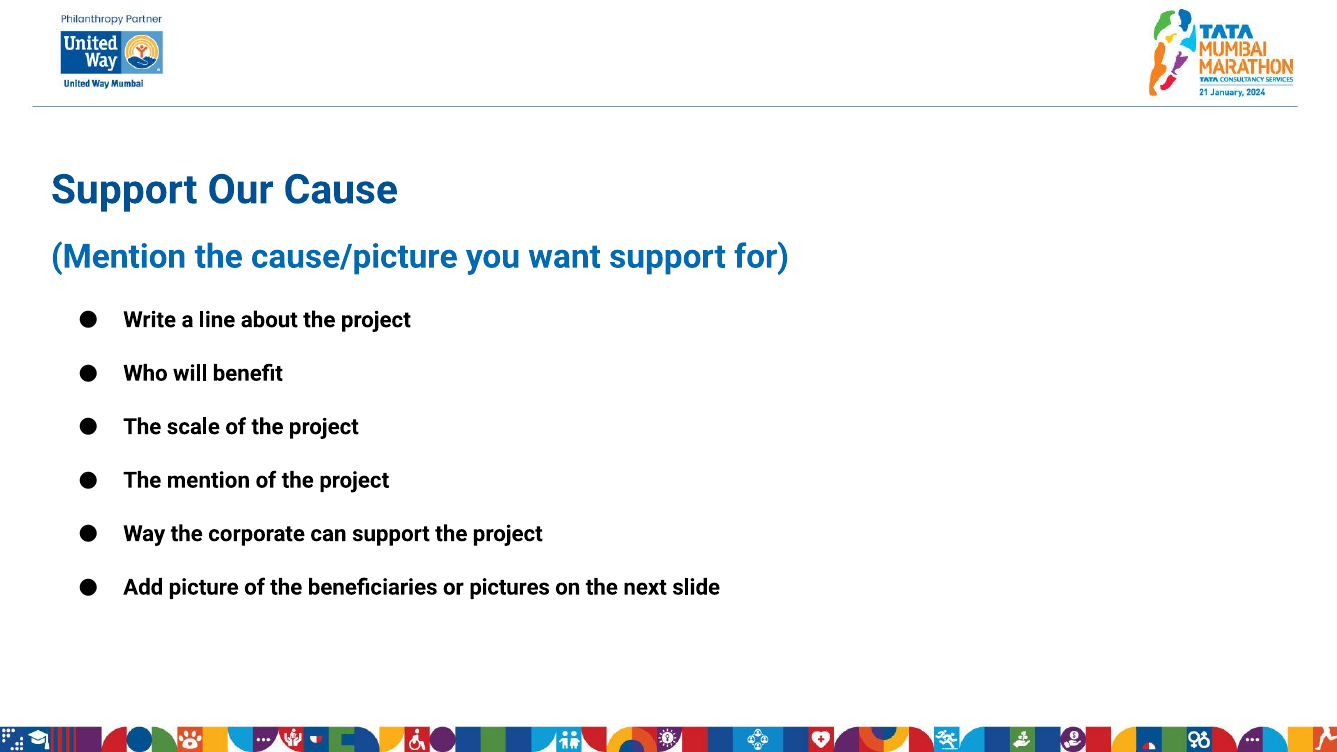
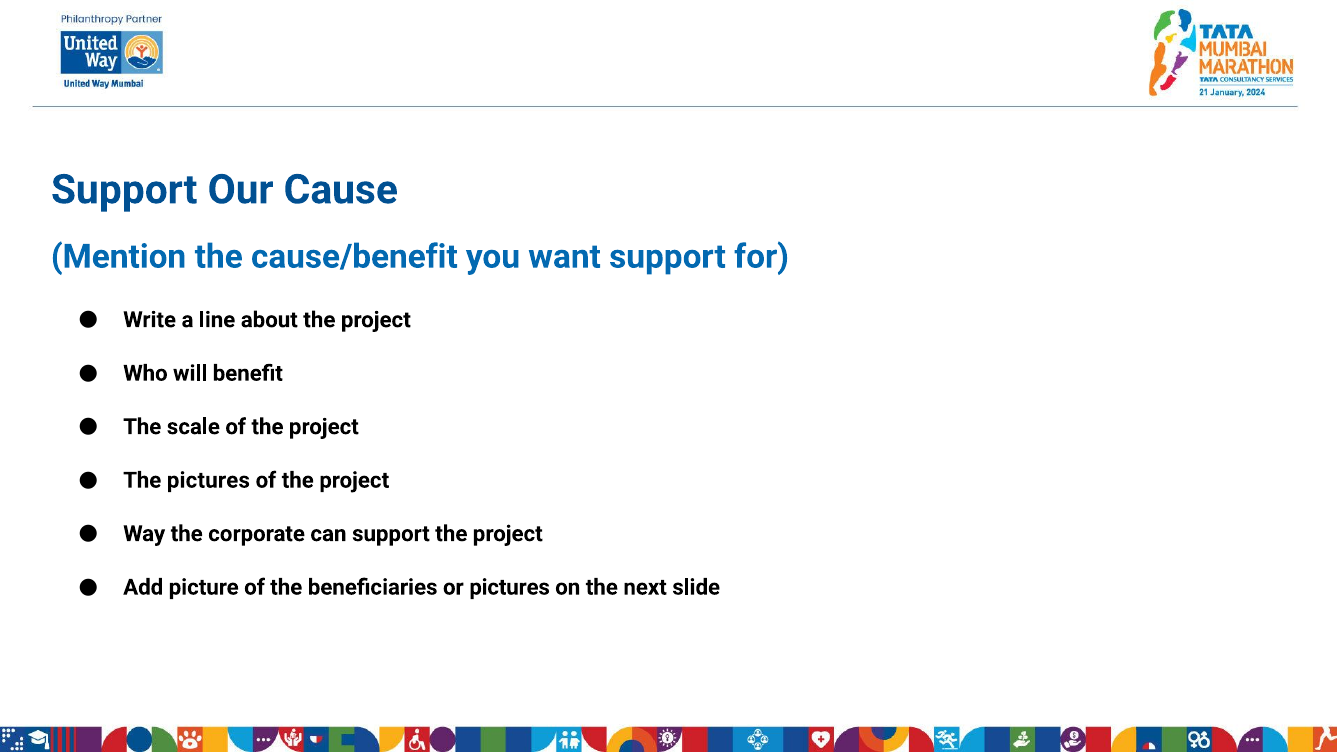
cause/picture: cause/picture -> cause/benefit
The mention: mention -> pictures
